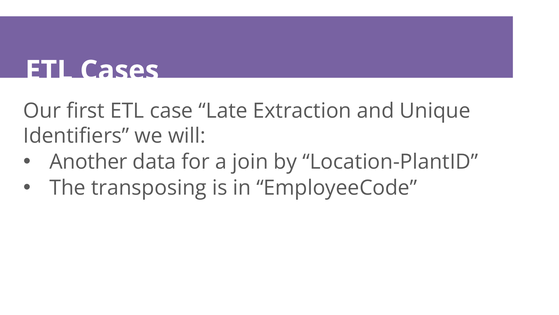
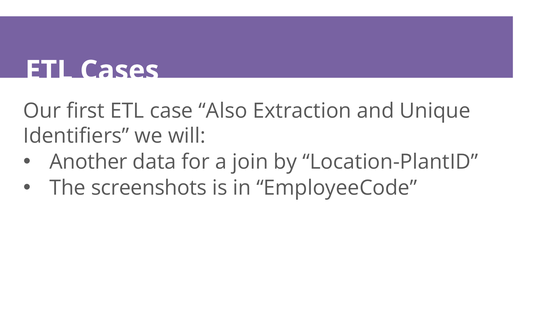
Late: Late -> Also
transposing: transposing -> screenshots
